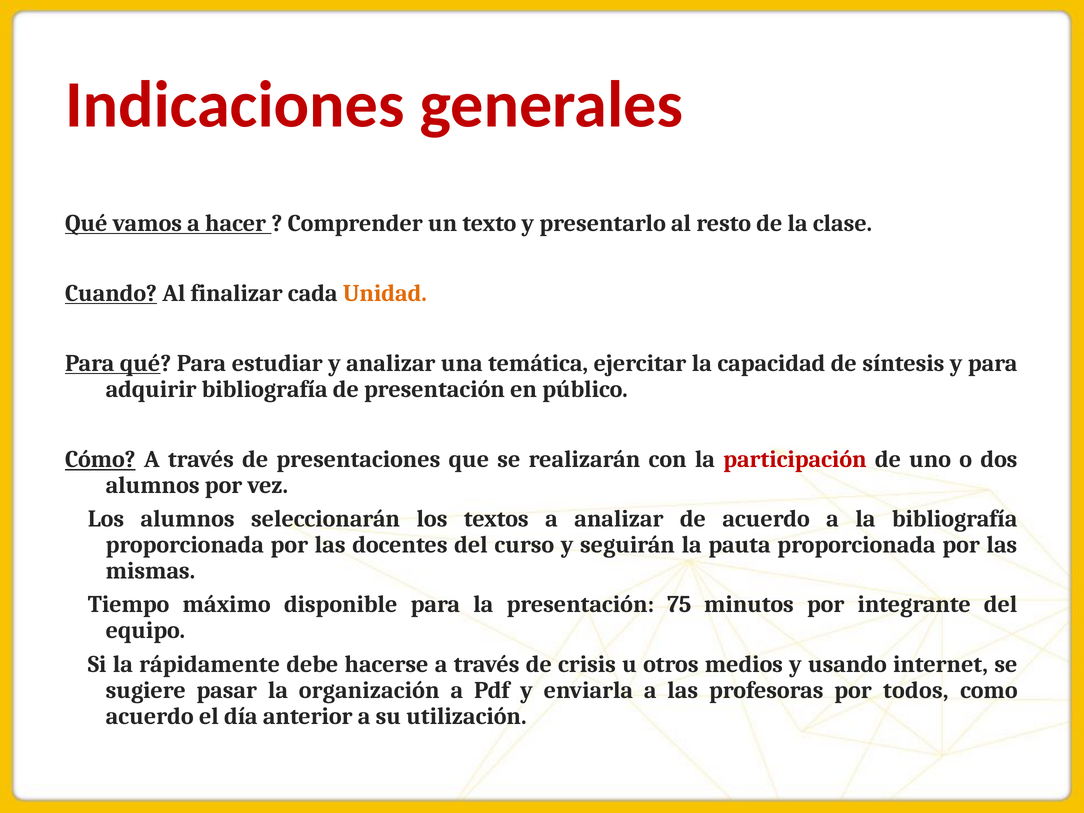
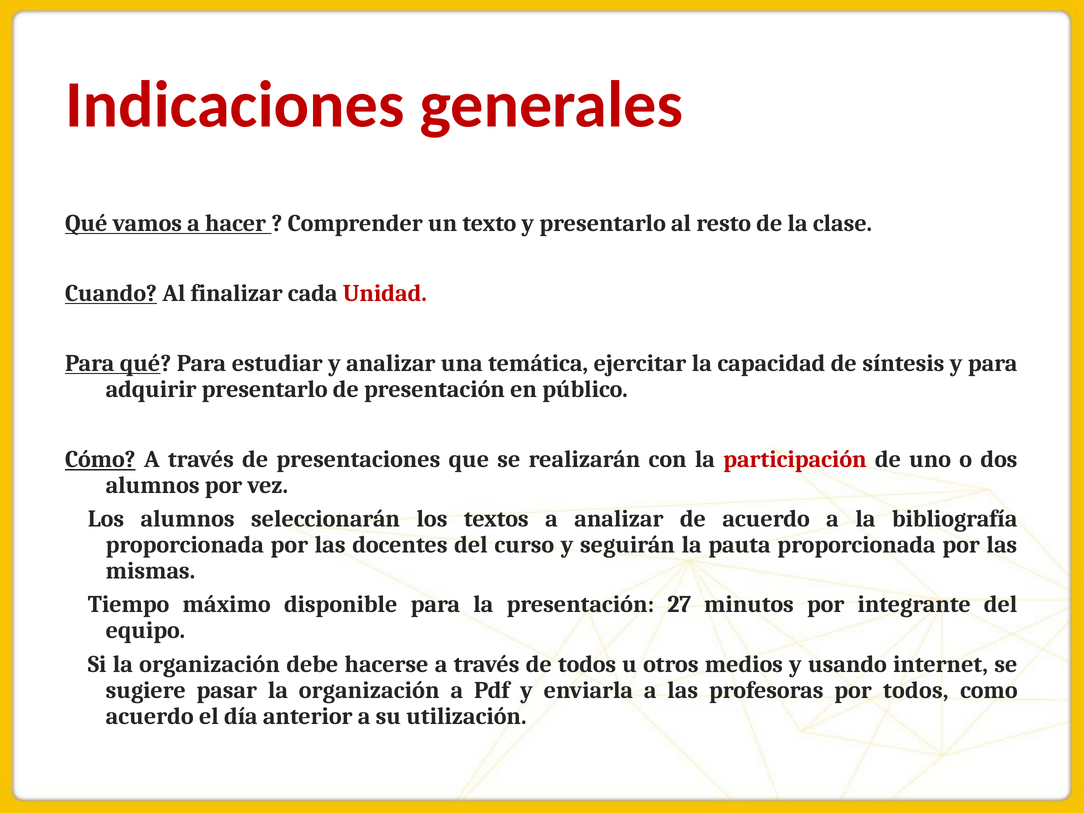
Unidad colour: orange -> red
adquirir bibliografía: bibliografía -> presentarlo
75: 75 -> 27
Si la rápidamente: rápidamente -> organización
de crisis: crisis -> todos
